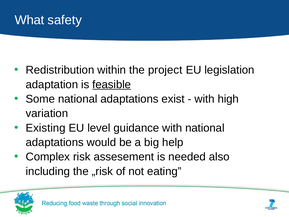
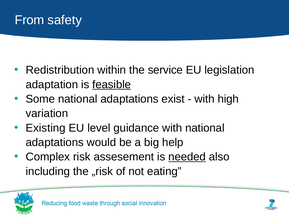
What: What -> From
project: project -> service
needed underline: none -> present
